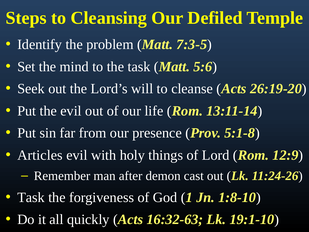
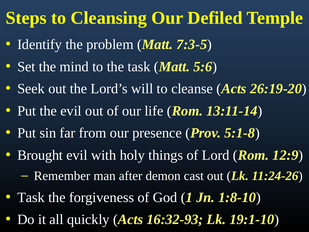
Articles: Articles -> Brought
16:32-63: 16:32-63 -> 16:32-93
